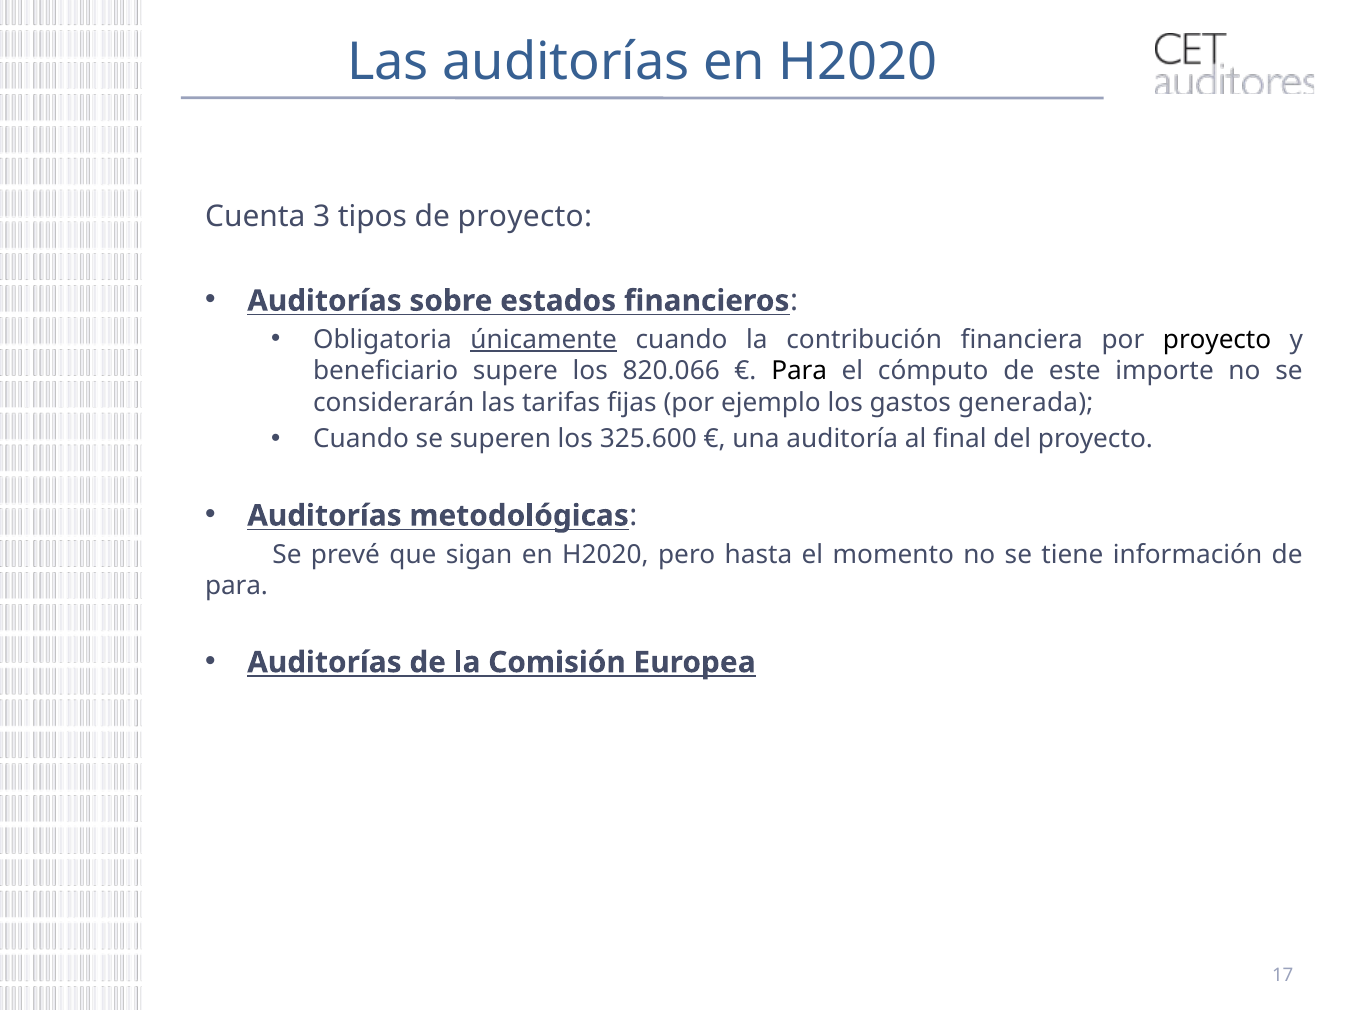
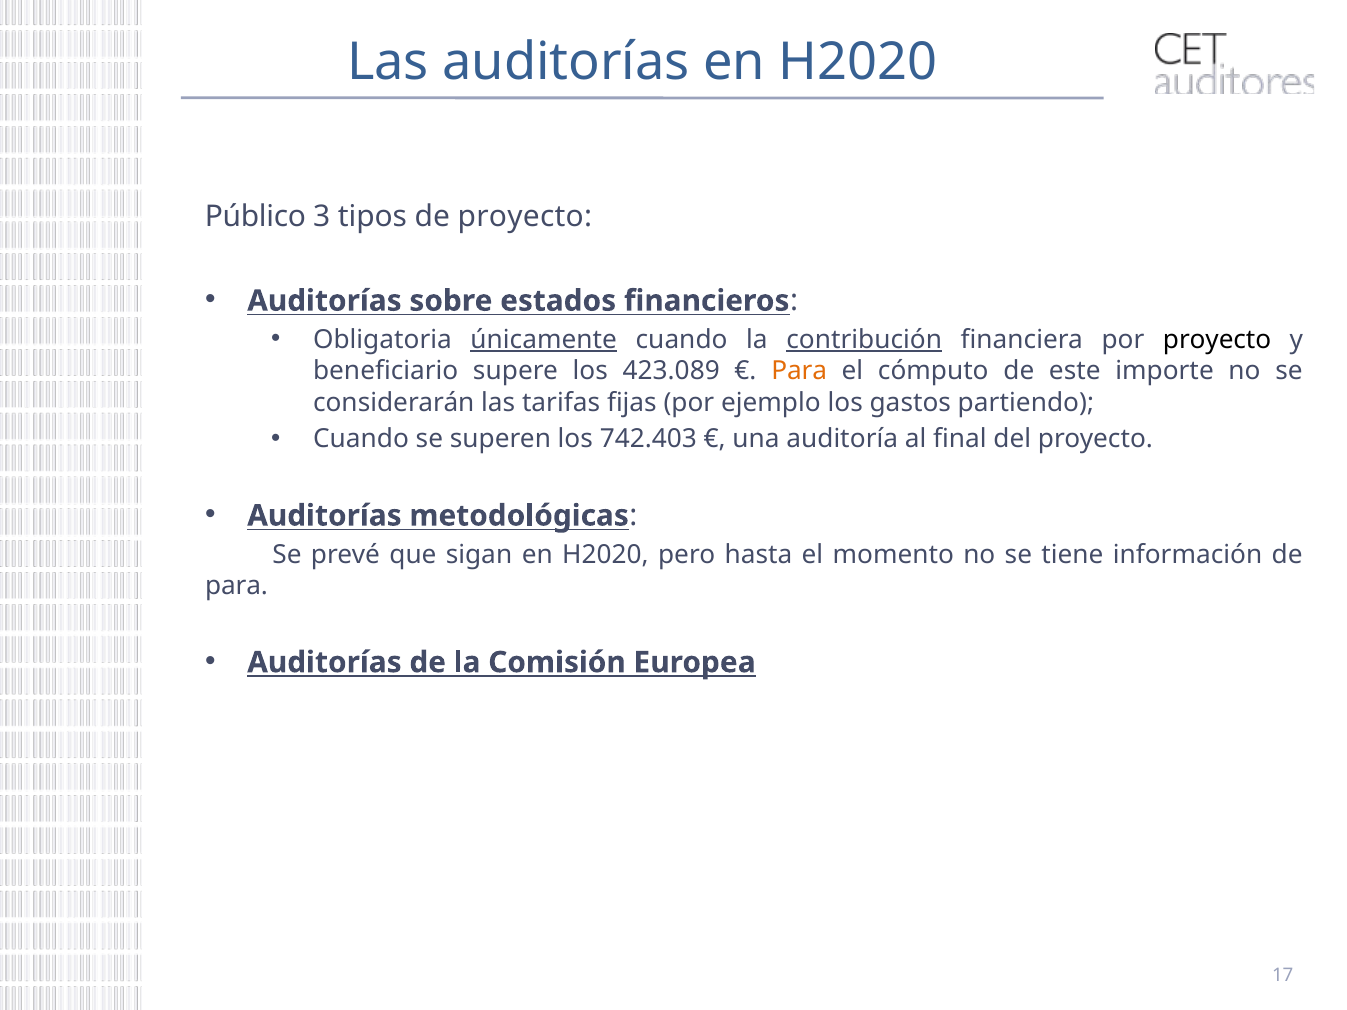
Cuenta: Cuenta -> Público
contribución underline: none -> present
820.066: 820.066 -> 423.089
Para at (799, 371) colour: black -> orange
generada: generada -> partiendo
325.600: 325.600 -> 742.403
